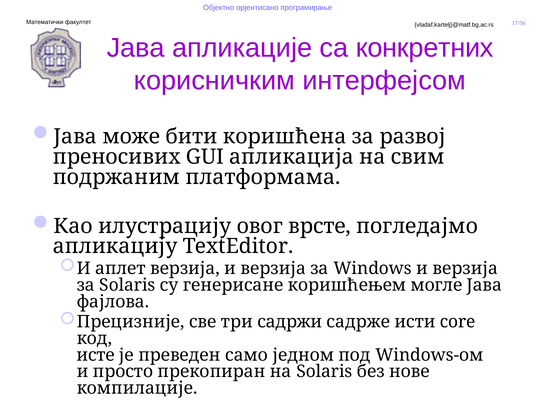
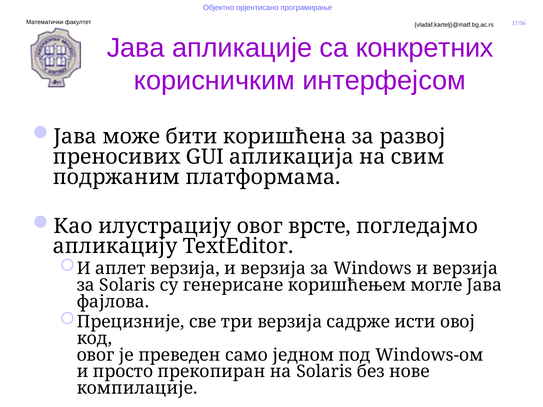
три садржи: садржи -> верзија
core: core -> овој
исте at (96, 355): исте -> овог
